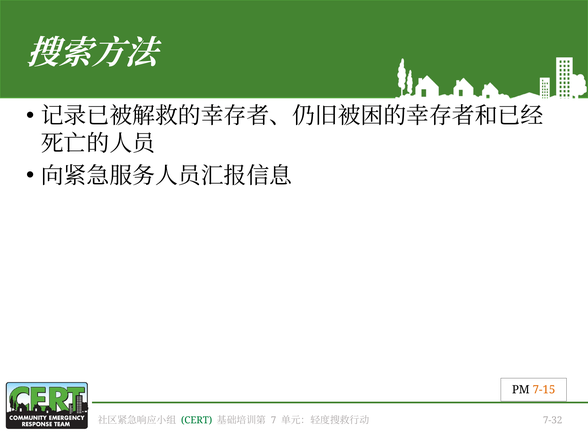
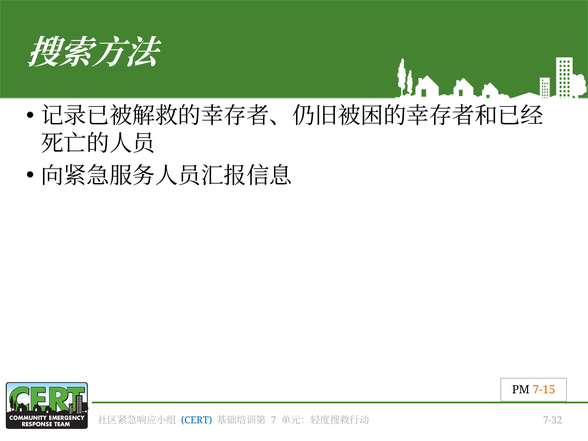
CERT colour: green -> blue
